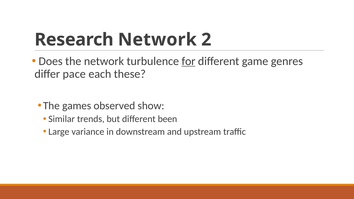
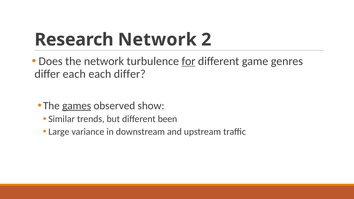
differ pace: pace -> each
each these: these -> differ
games underline: none -> present
